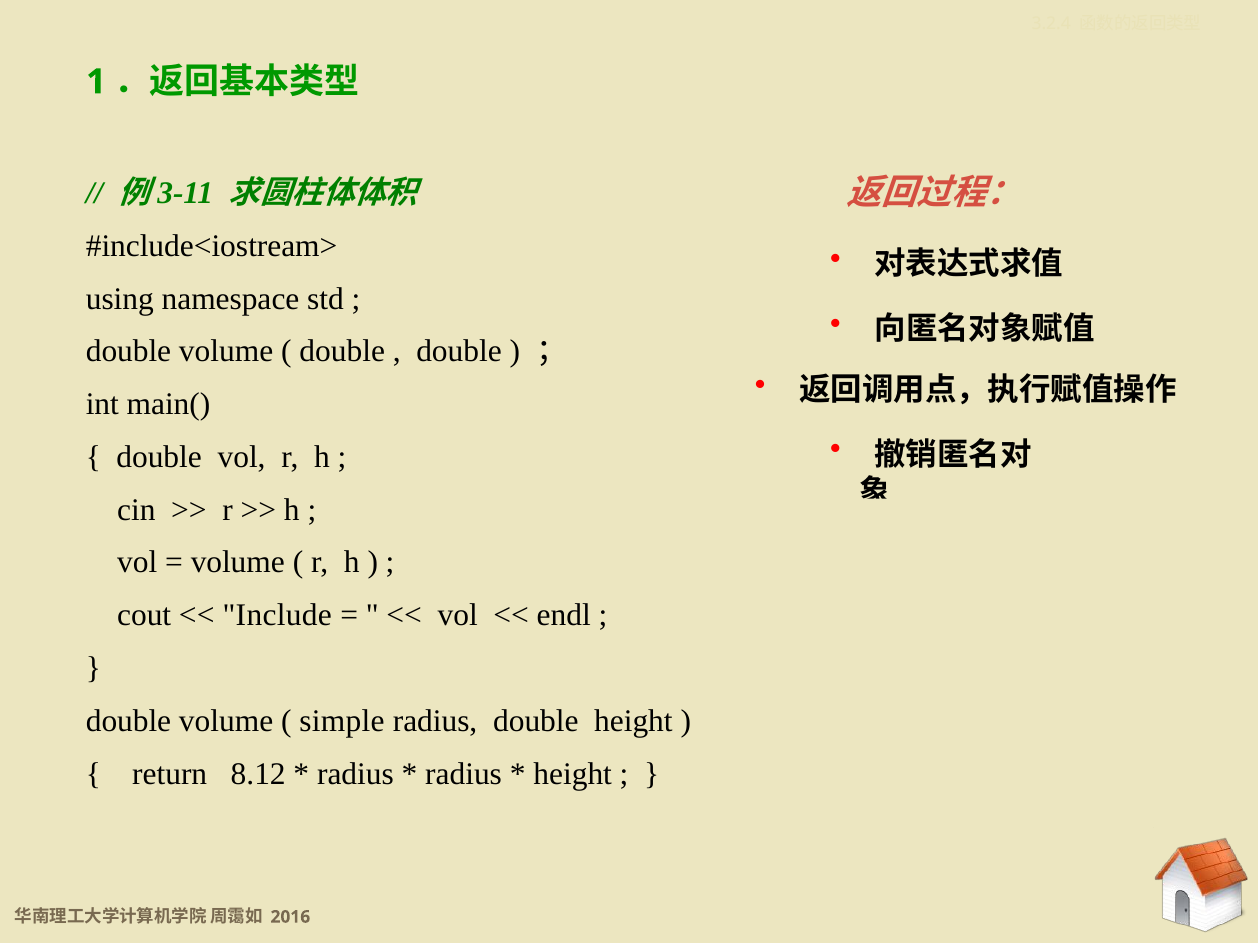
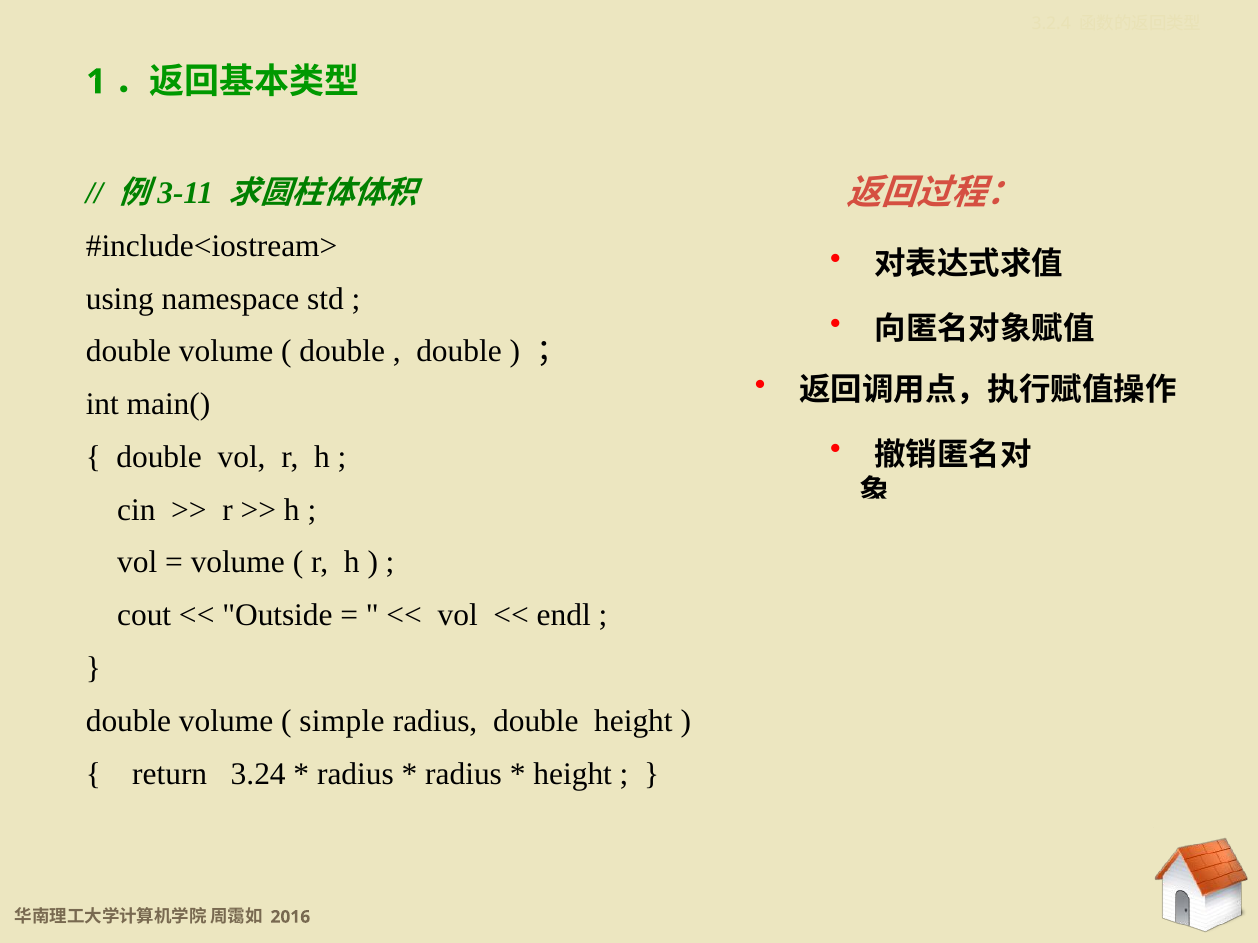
Include: Include -> Outside
8.12: 8.12 -> 3.24
